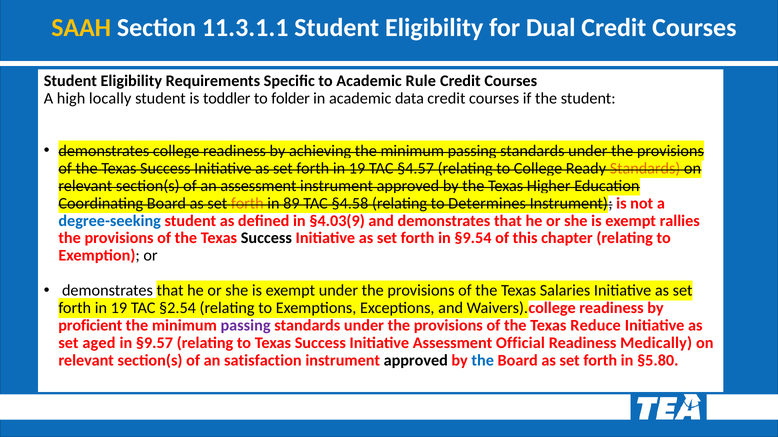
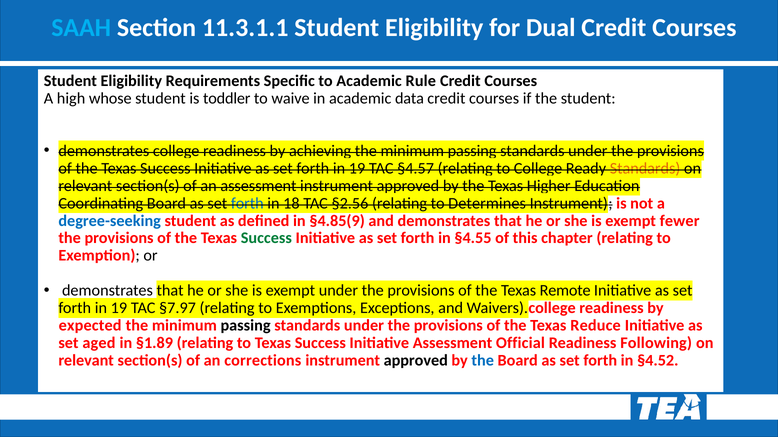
SAAH colour: yellow -> light blue
locally: locally -> whose
folder: folder -> waive
forth at (247, 203) colour: orange -> blue
89: 89 -> 18
§4.58: §4.58 -> §2.56
§4.03(9: §4.03(9 -> §4.85(9
rallies: rallies -> fewer
Success at (266, 238) colour: black -> green
§9.54: §9.54 -> §4.55
Salaries: Salaries -> Remote
§2.54: §2.54 -> §7.97
proficient: proficient -> expected
passing at (246, 326) colour: purple -> black
§9.57: §9.57 -> §1.89
Medically: Medically -> Following
satisfaction: satisfaction -> corrections
§5.80: §5.80 -> §4.52
